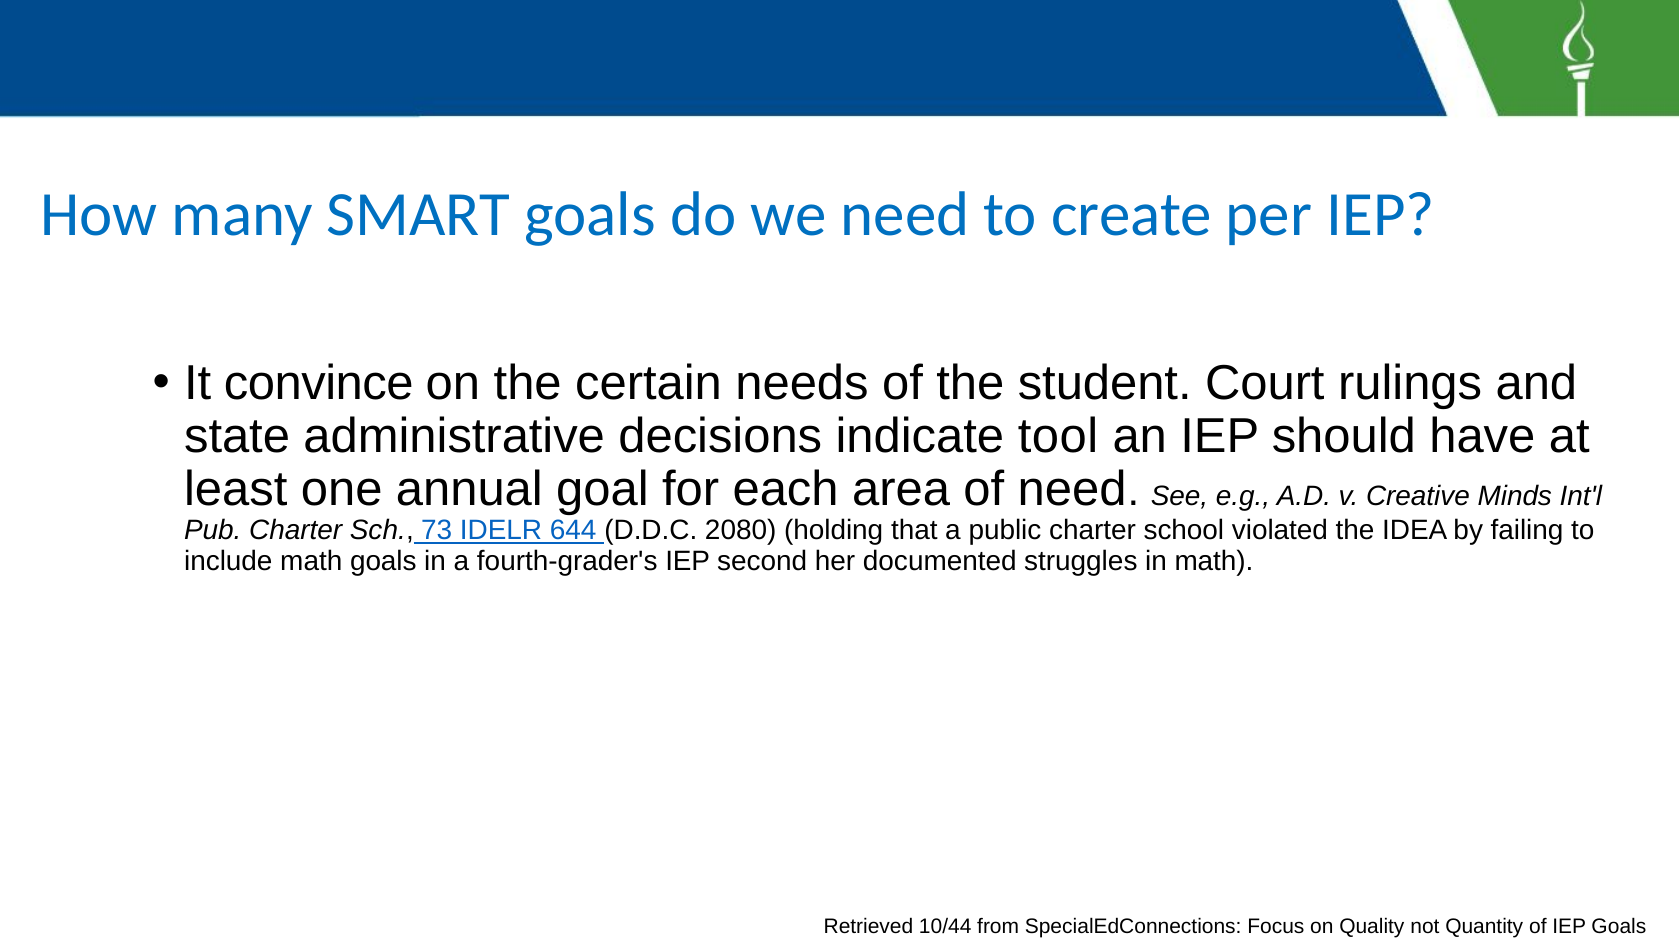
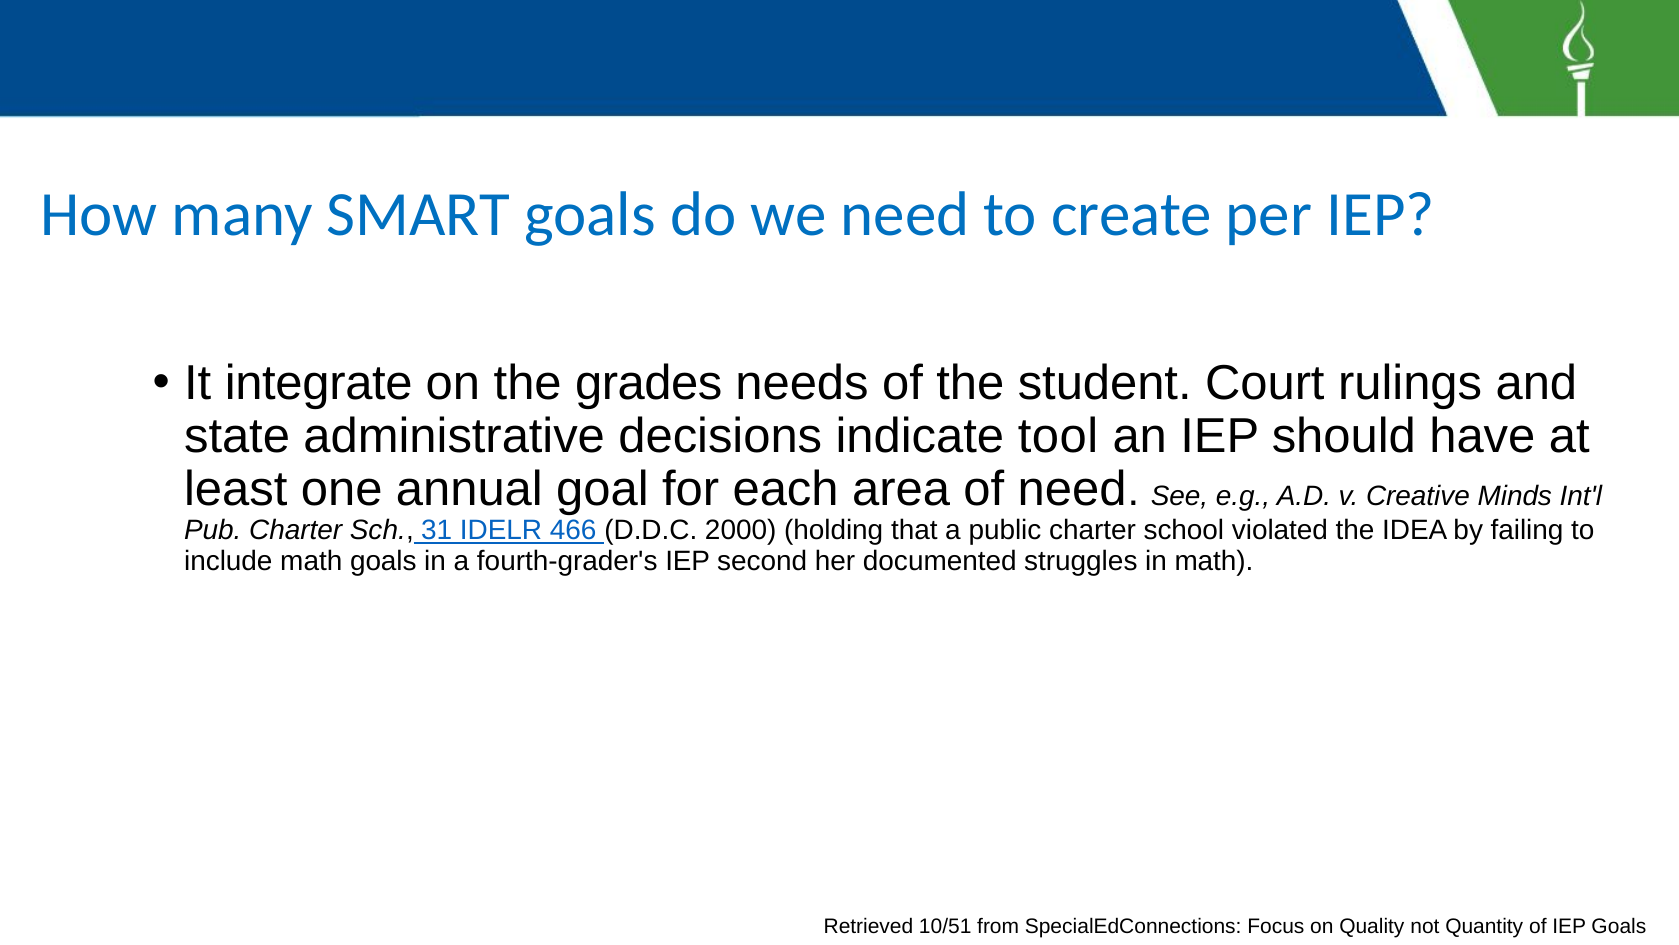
convince: convince -> integrate
certain: certain -> grades
73: 73 -> 31
644: 644 -> 466
2080: 2080 -> 2000
10/44: 10/44 -> 10/51
